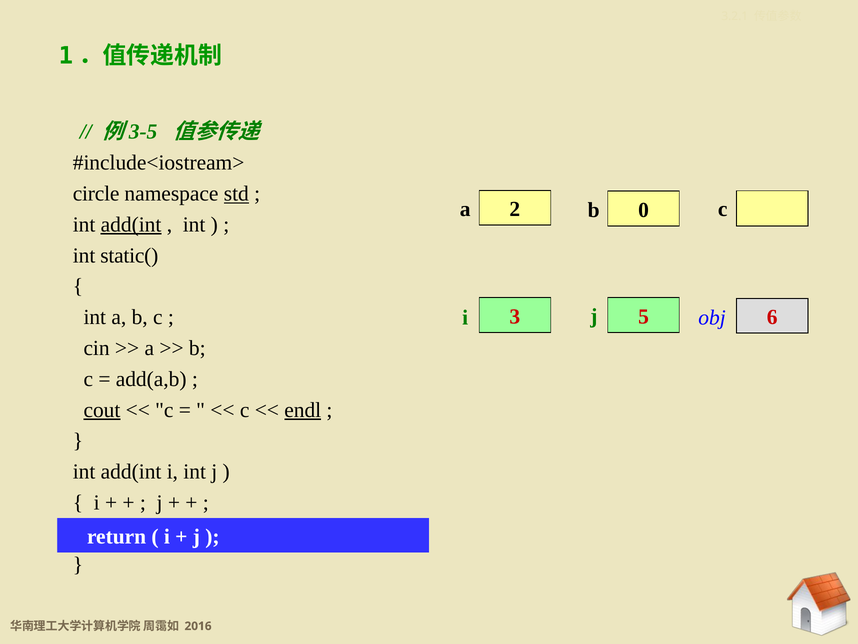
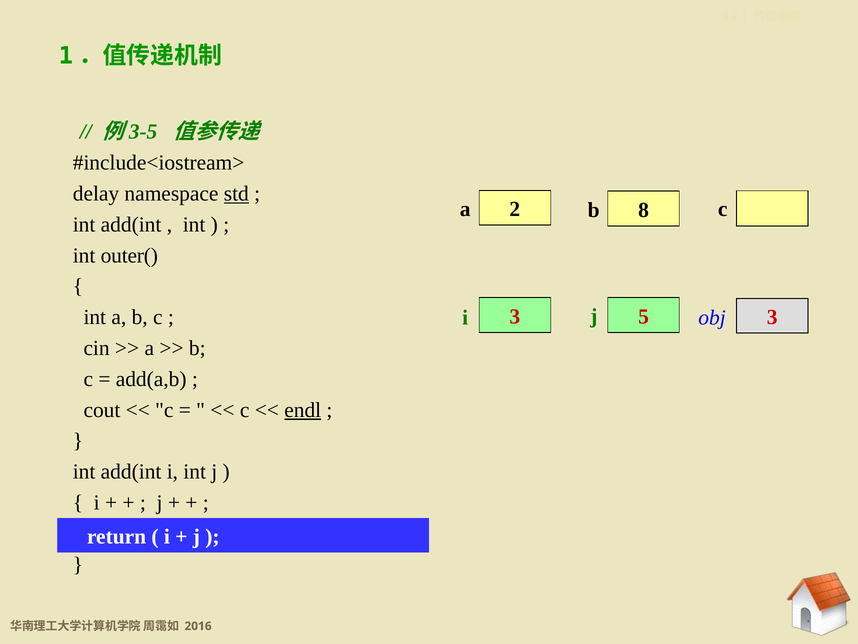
circle: circle -> delay
0: 0 -> 8
add(int at (131, 224) underline: present -> none
static(: static( -> outer(
obj 6: 6 -> 3
cout underline: present -> none
